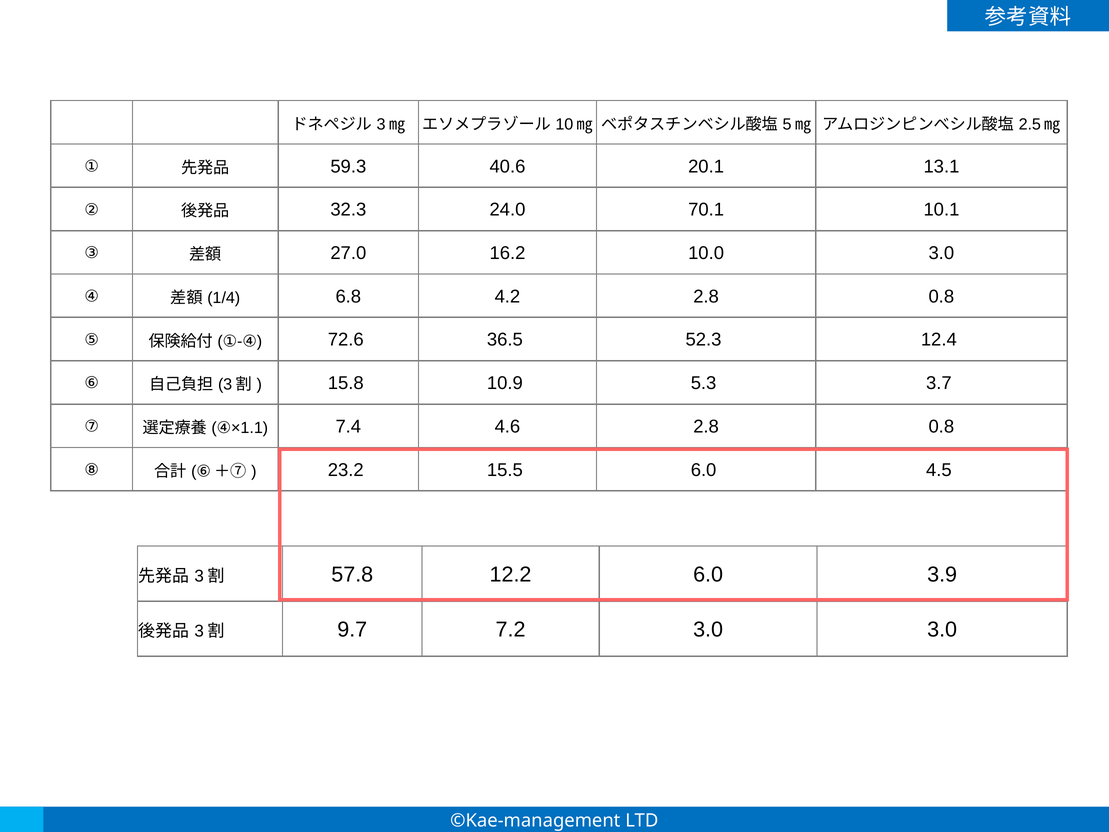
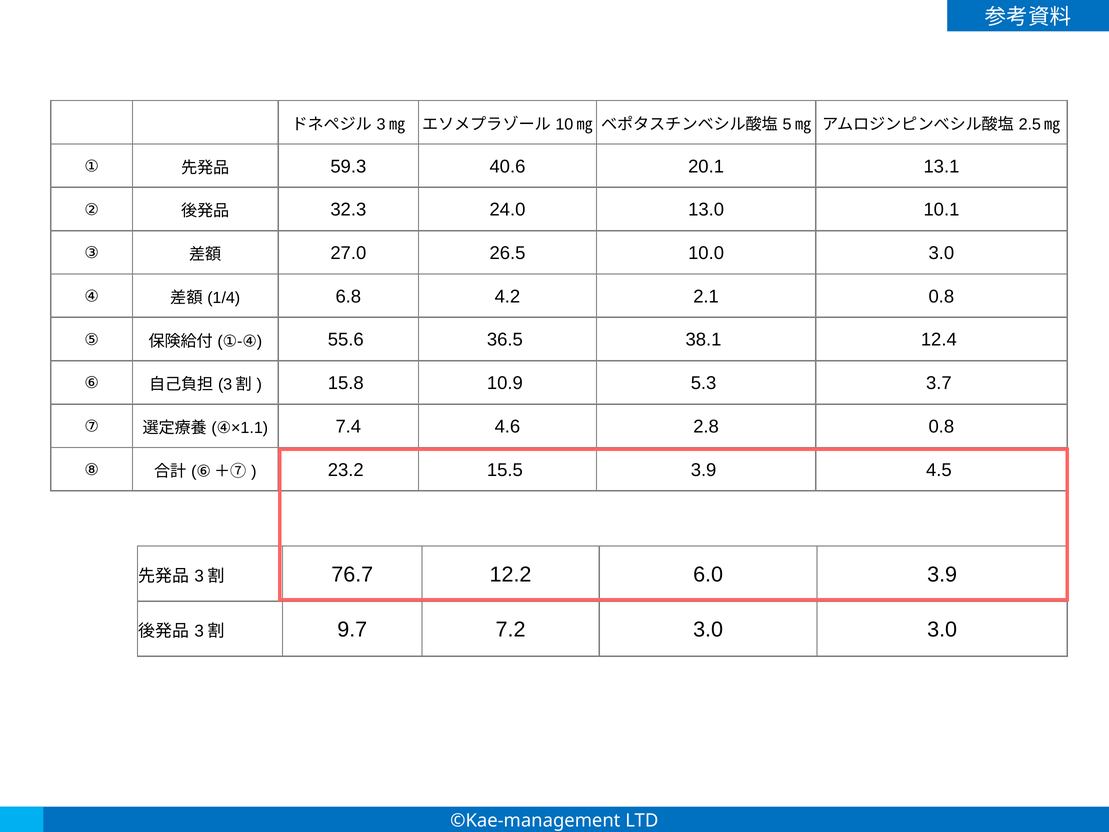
70.1: 70.1 -> 13.0
16.2: 16.2 -> 26.5
4.2 2.8: 2.8 -> 2.1
72.6: 72.6 -> 55.6
52.3: 52.3 -> 38.1
15.5 6.0: 6.0 -> 3.9
57.8: 57.8 -> 76.7
